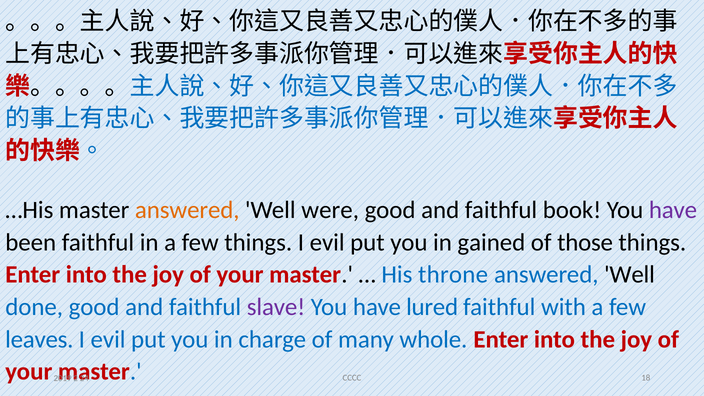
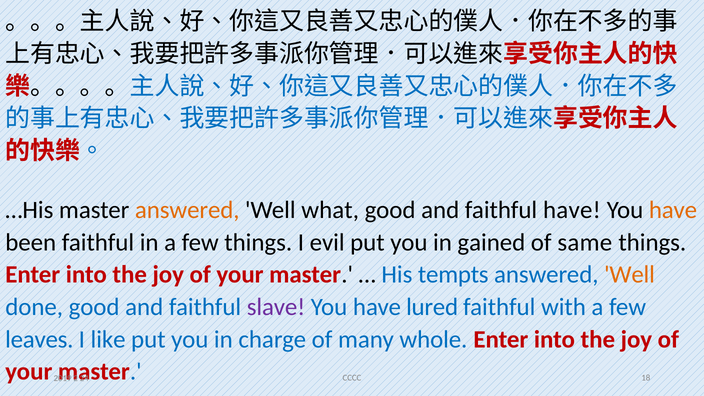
were: were -> what
faithful book: book -> have
have at (673, 210) colour: purple -> orange
those: those -> same
throne: throne -> tempts
Well at (629, 275) colour: black -> orange
evil at (108, 339): evil -> like
